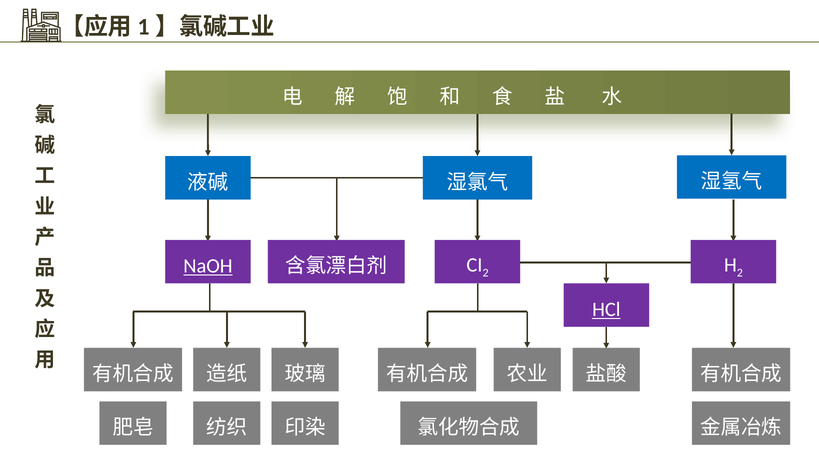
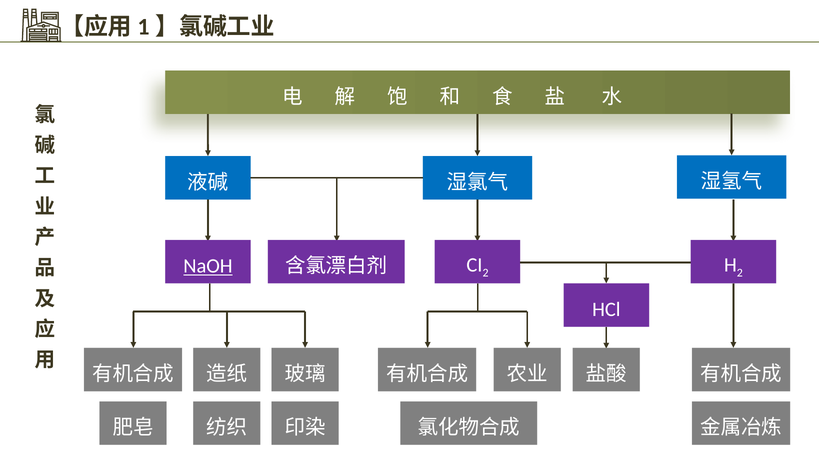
HCl underline: present -> none
